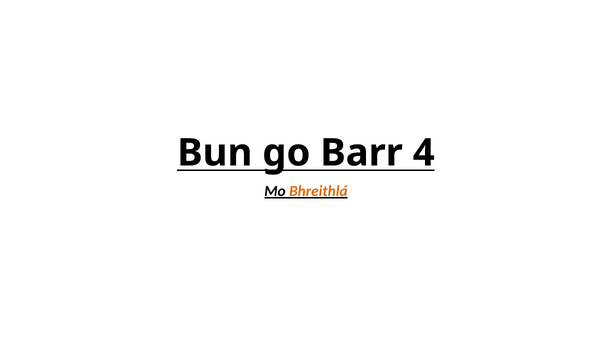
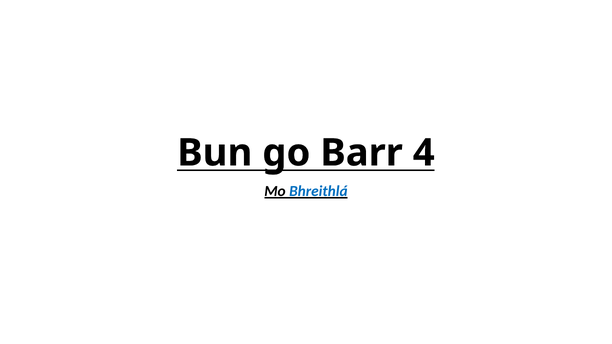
Bhreithlá colour: orange -> blue
